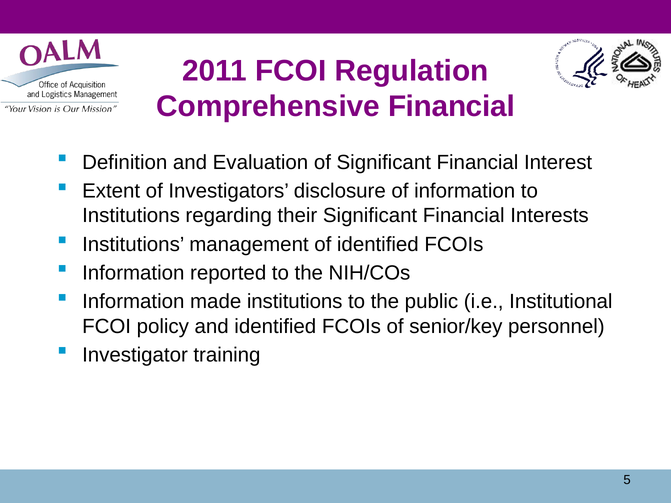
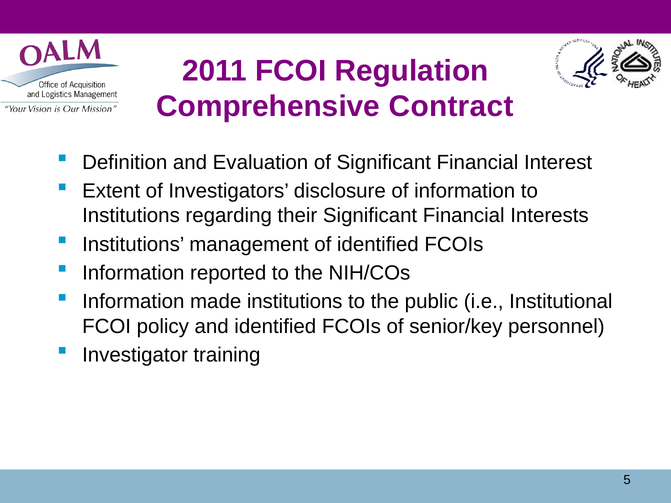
Comprehensive Financial: Financial -> Contract
